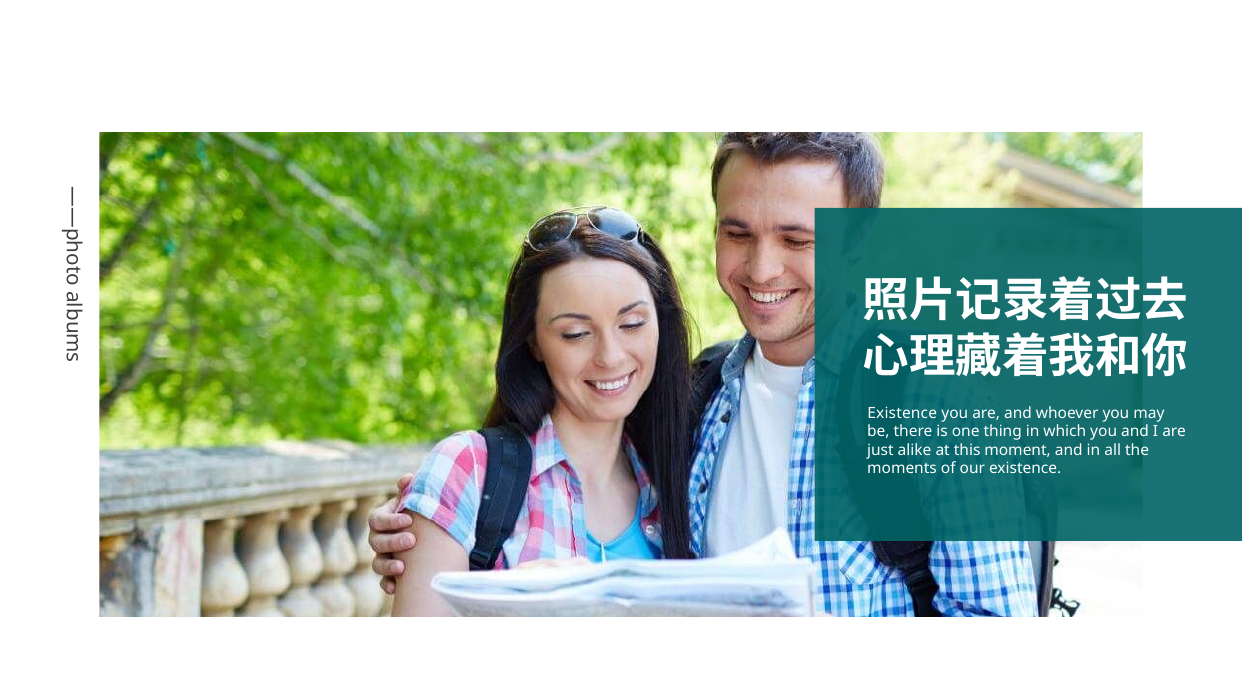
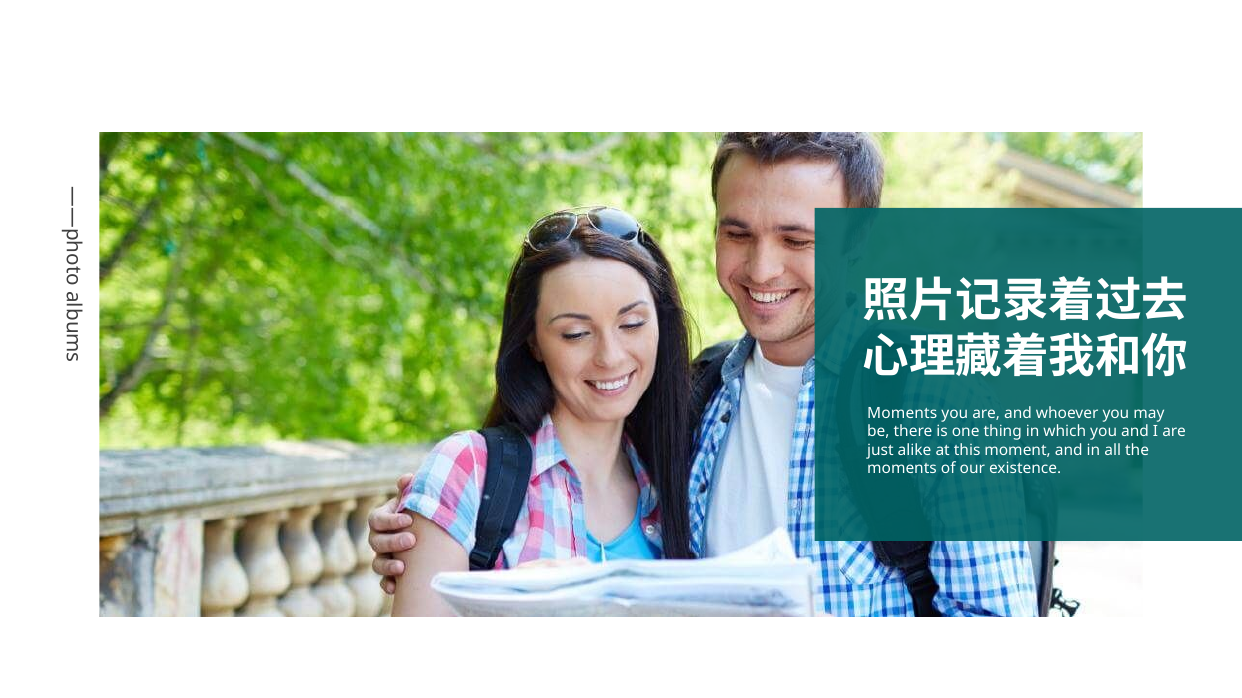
Existence at (902, 413): Existence -> Moments
